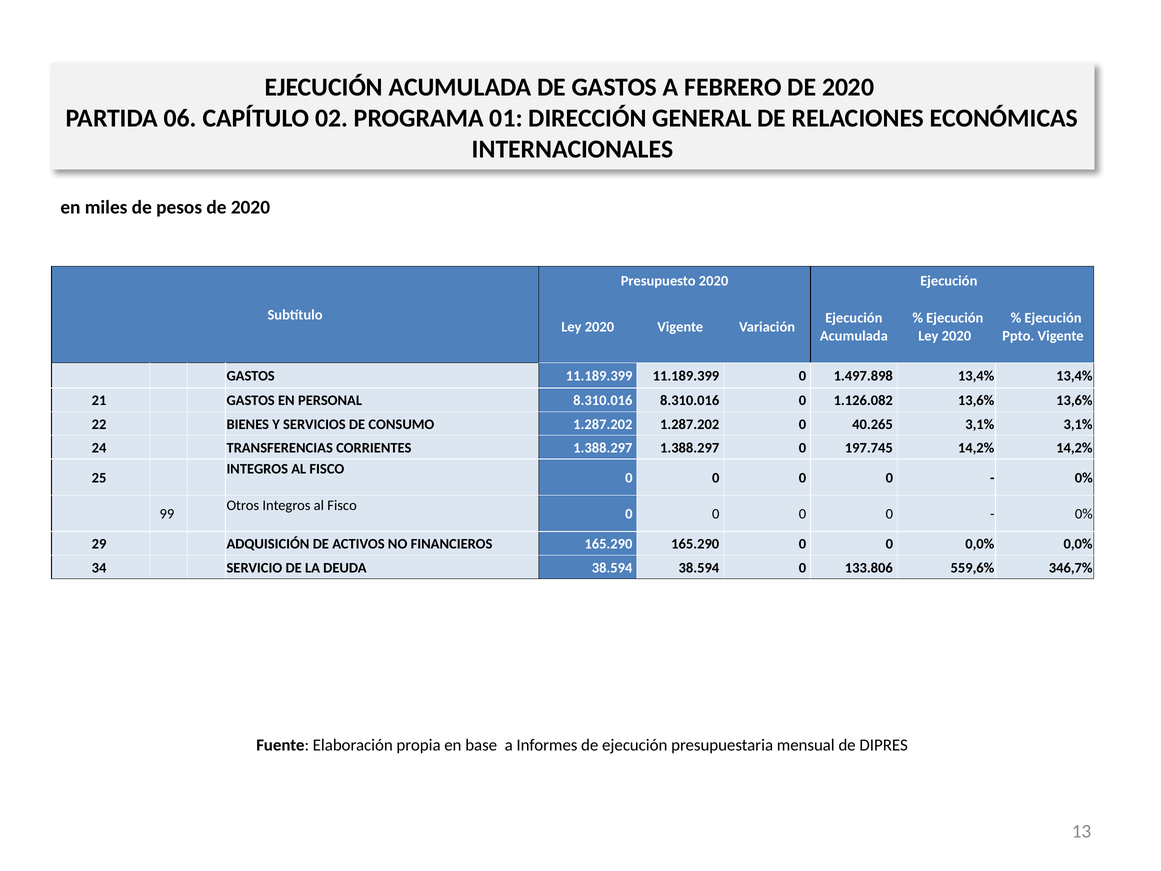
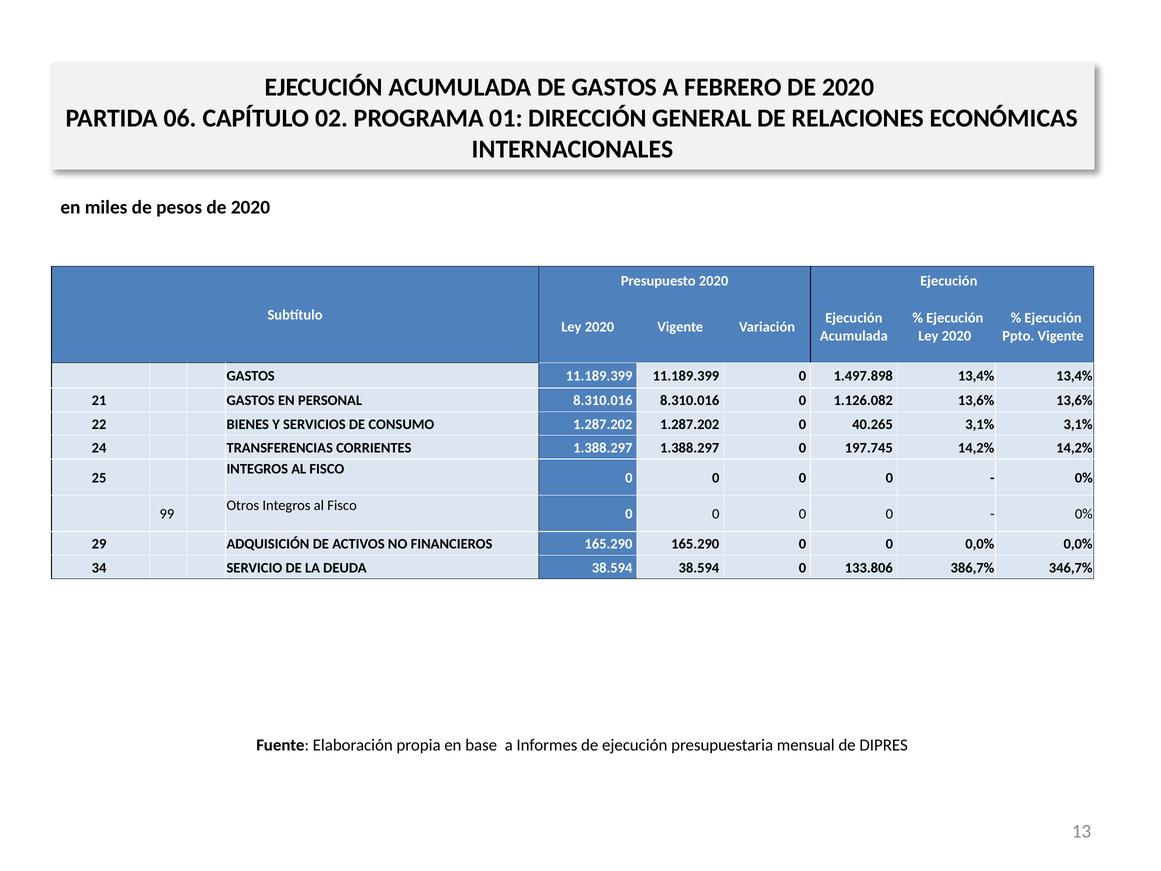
559,6%: 559,6% -> 386,7%
